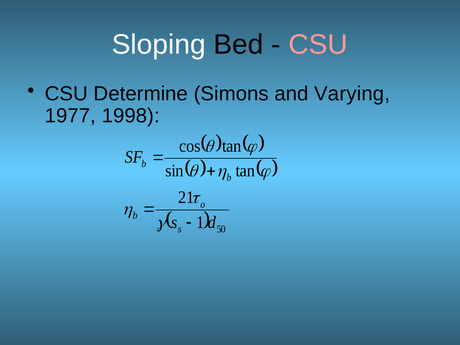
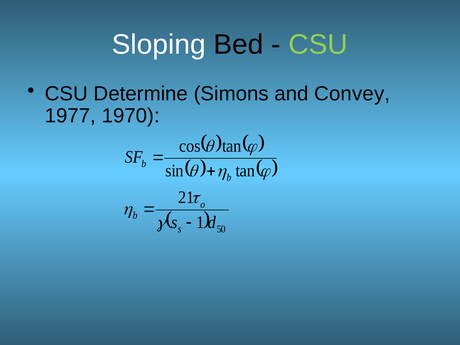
CSU at (318, 45) colour: pink -> light green
Varying: Varying -> Convey
1998: 1998 -> 1970
